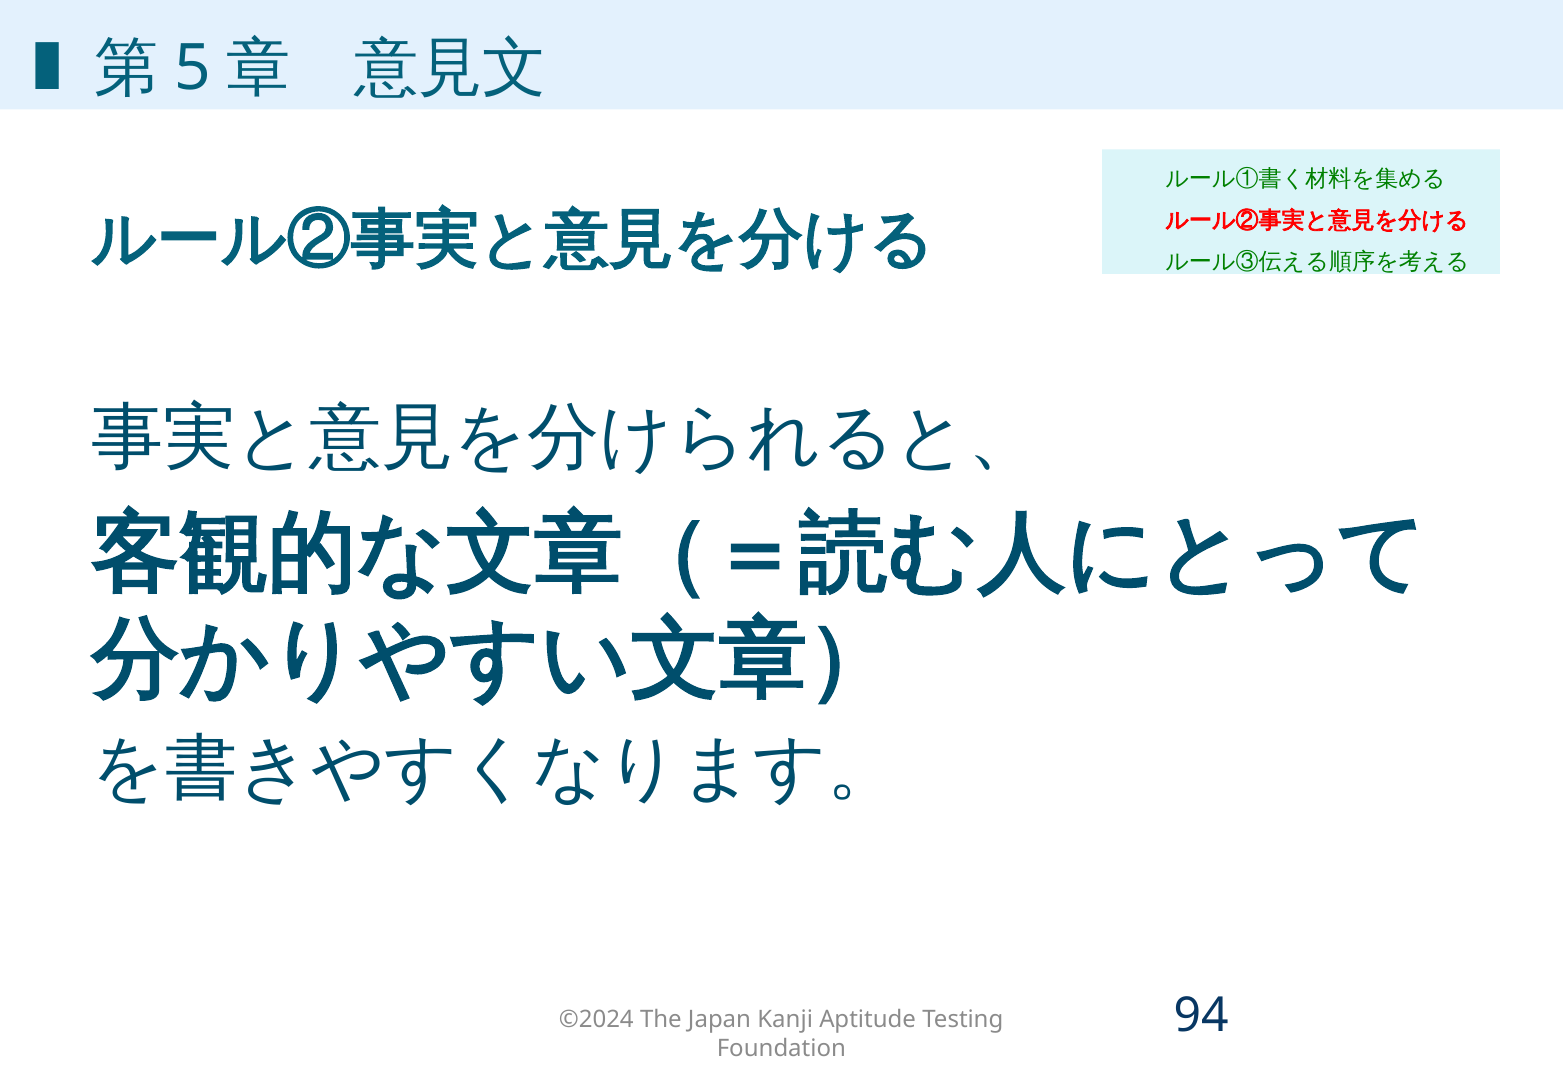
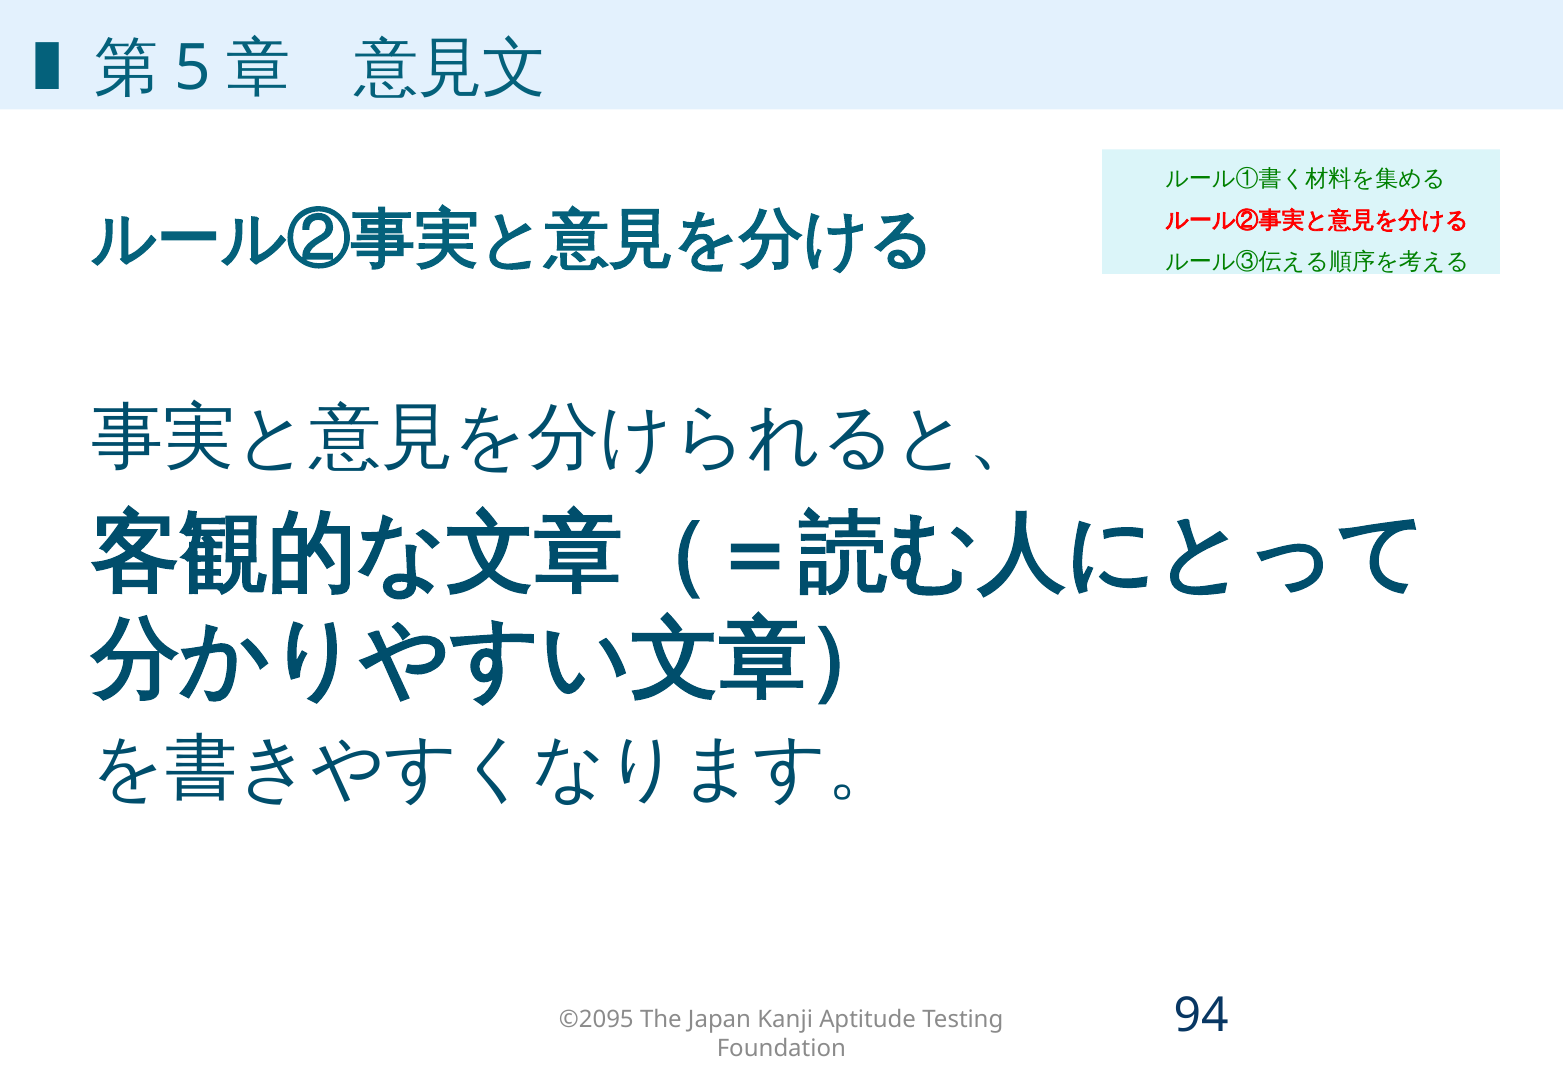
©2024: ©2024 -> ©2095
